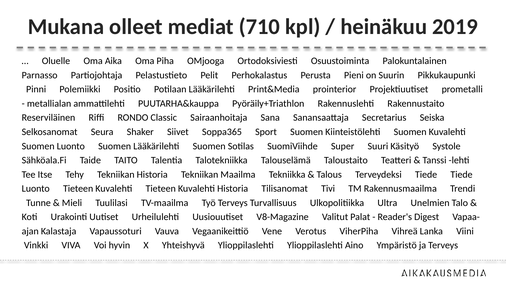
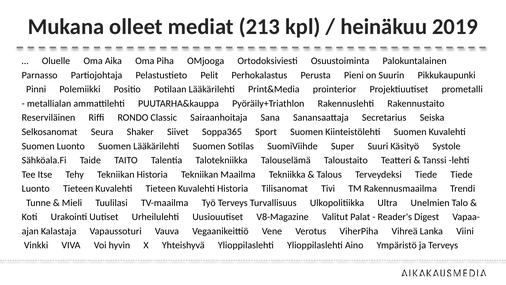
710: 710 -> 213
